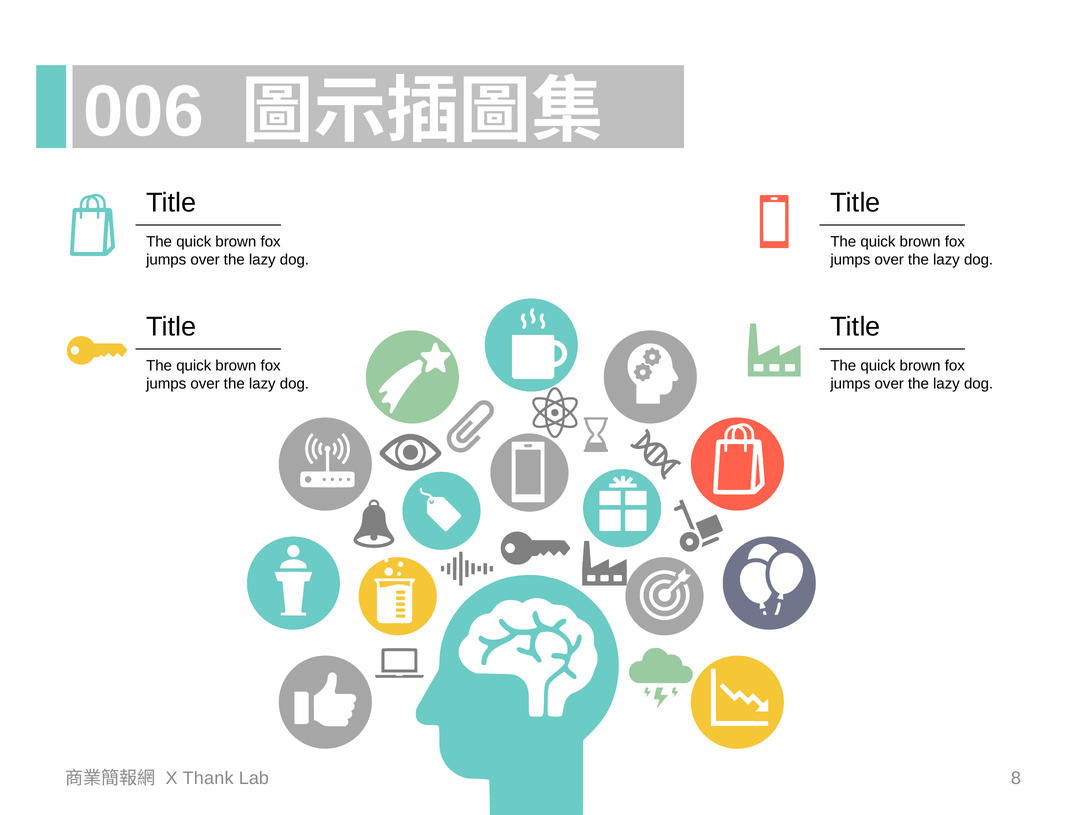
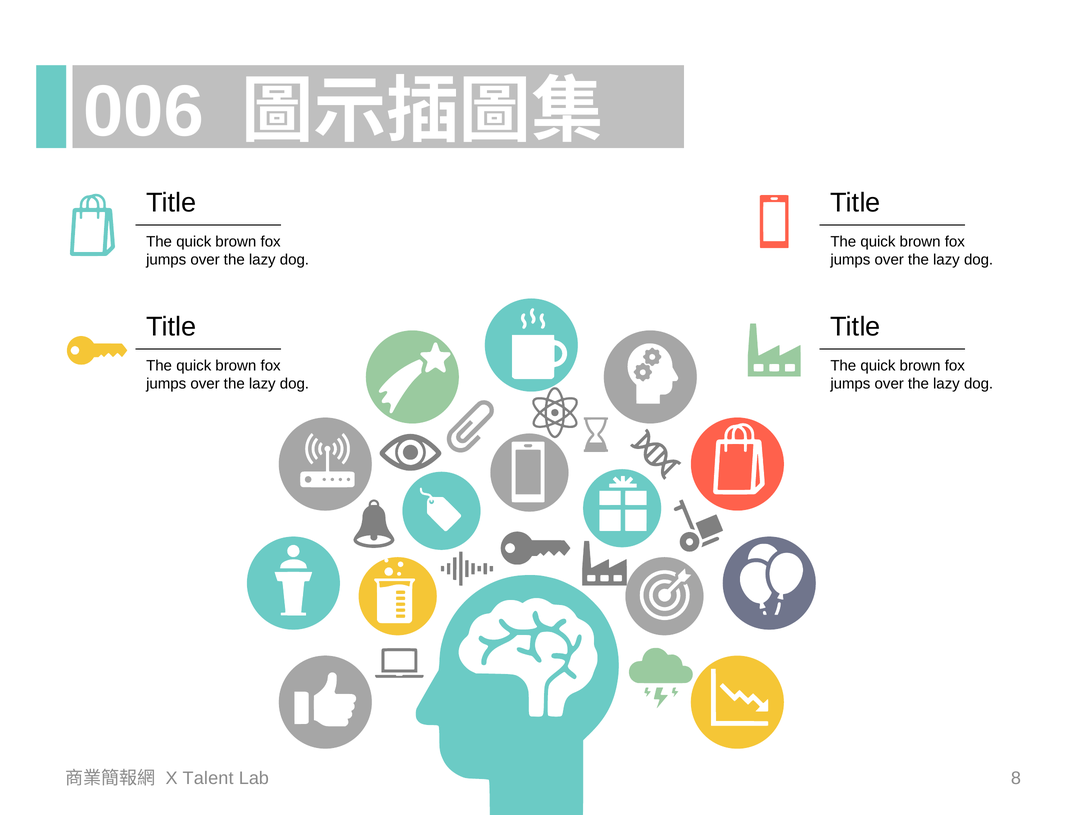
Thank: Thank -> Talent
